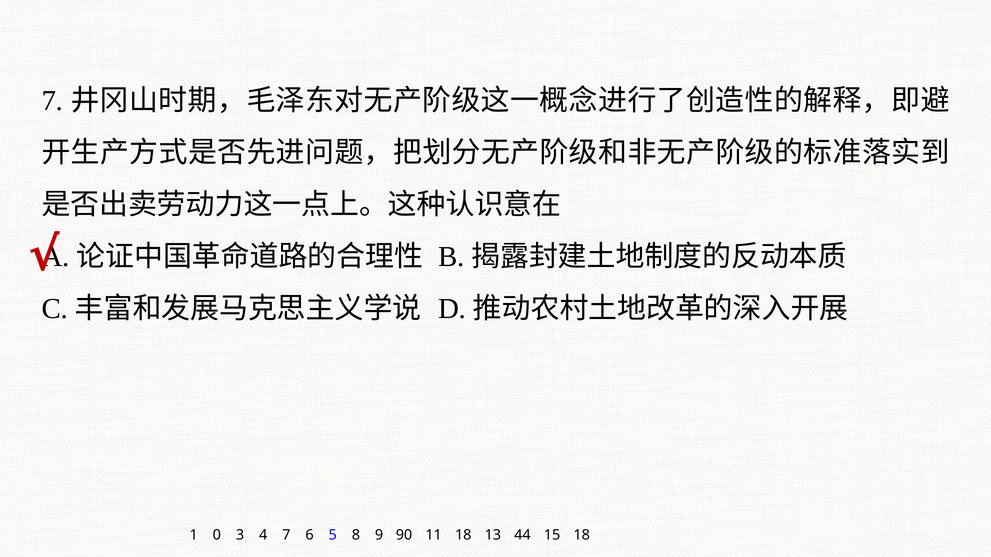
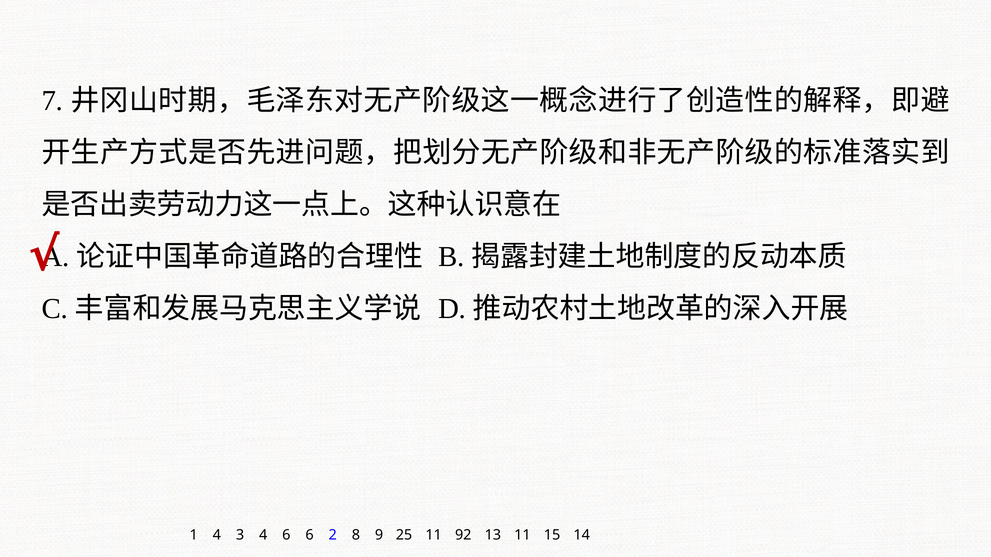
1 0: 0 -> 4
4 7: 7 -> 6
5: 5 -> 2
90: 90 -> 25
11 18: 18 -> 92
13 44: 44 -> 11
15 18: 18 -> 14
